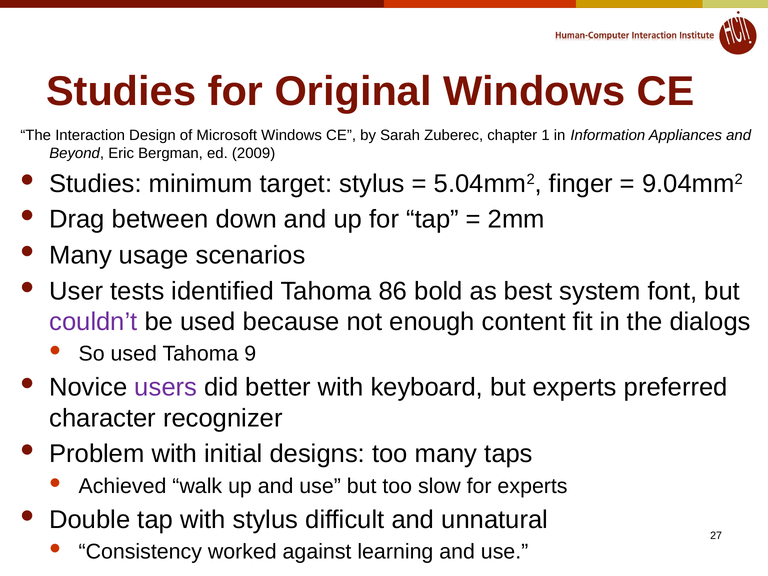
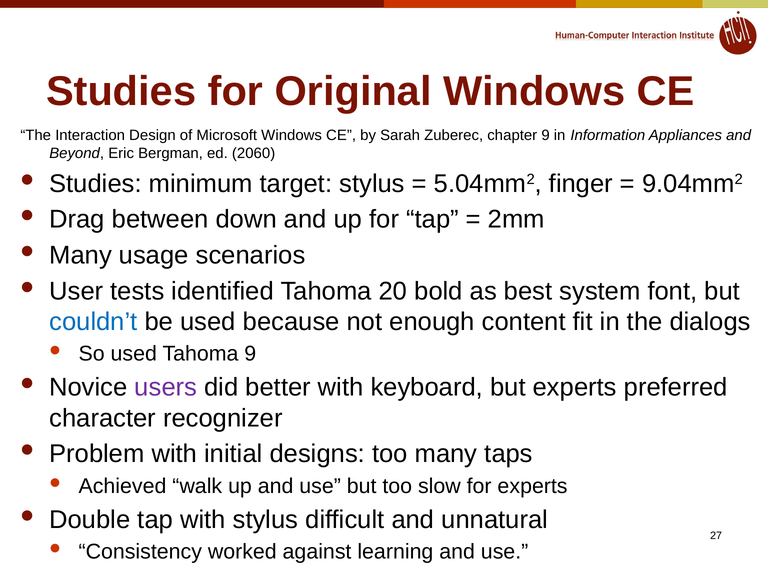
chapter 1: 1 -> 9
2009: 2009 -> 2060
86: 86 -> 20
couldn’t colour: purple -> blue
